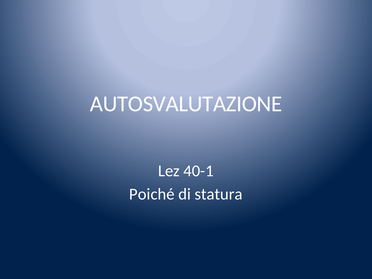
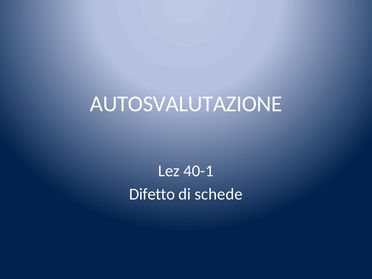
Poiché: Poiché -> Difetto
statura: statura -> schede
